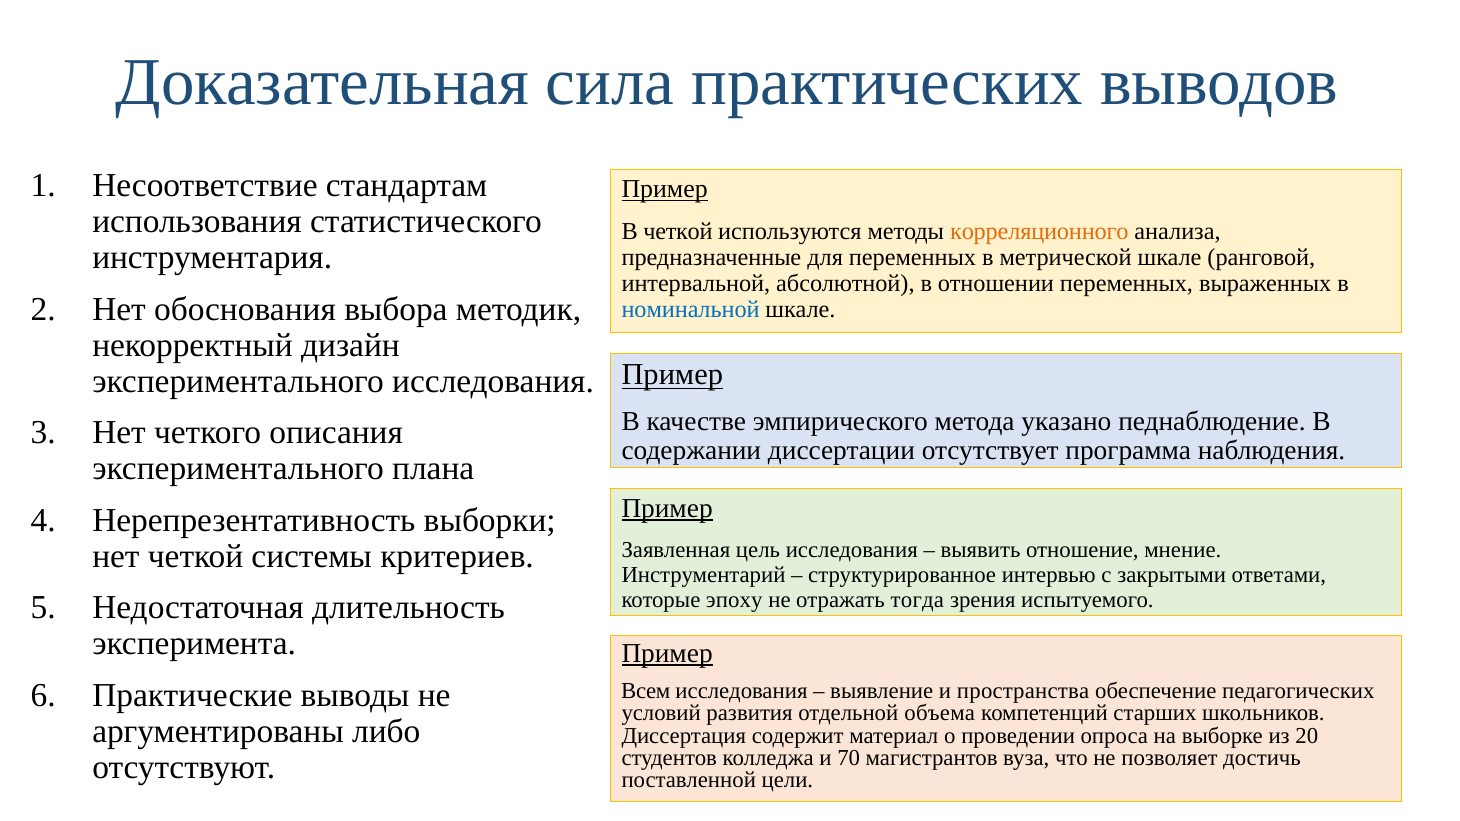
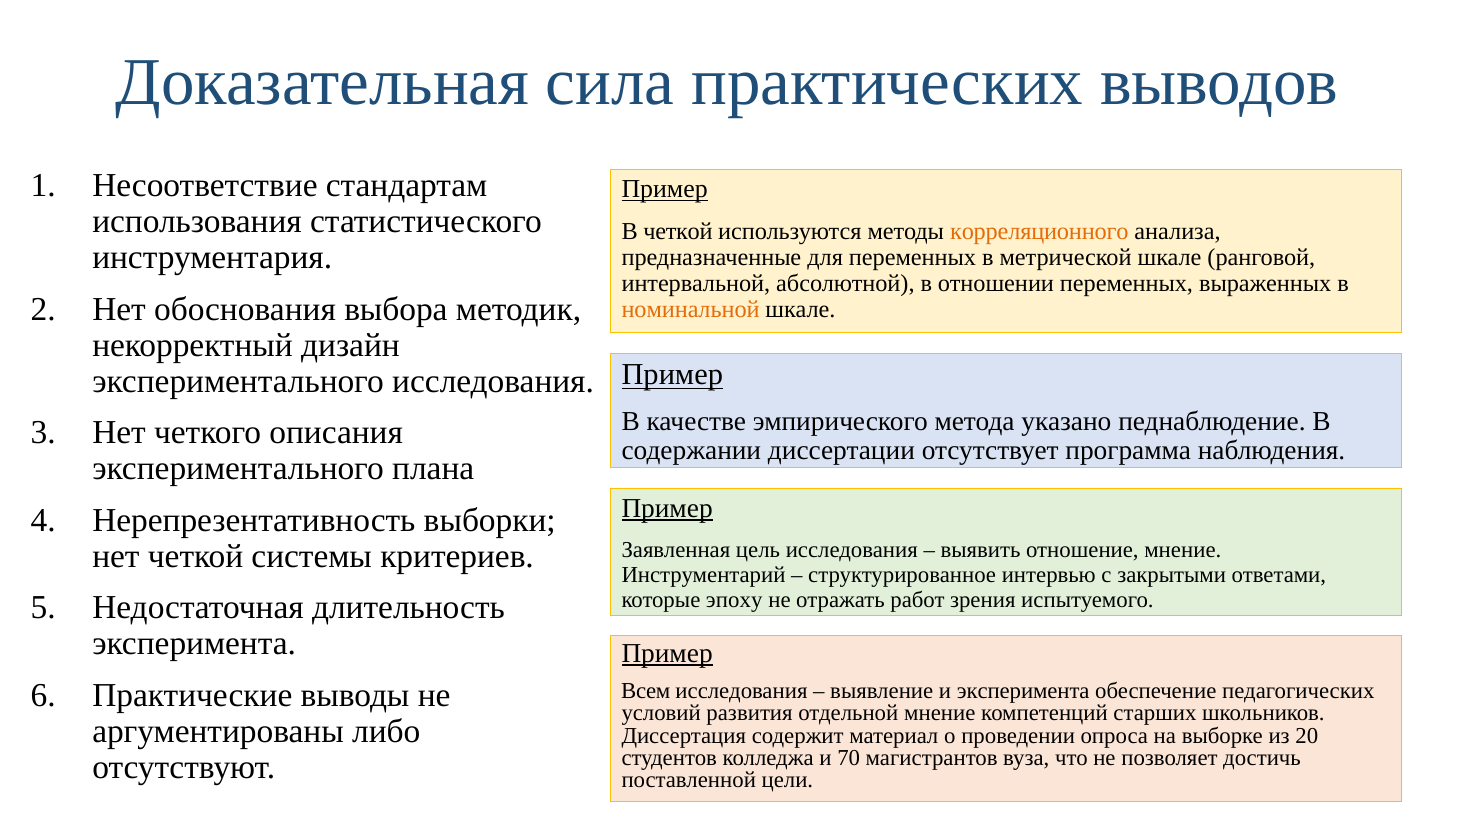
номинальной colour: blue -> orange
тогда: тогда -> работ
и пространства: пространства -> эксперимента
отдельной объема: объема -> мнение
